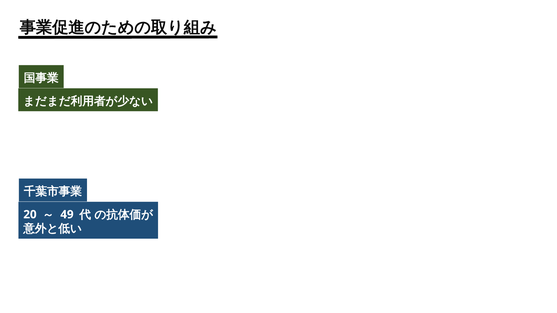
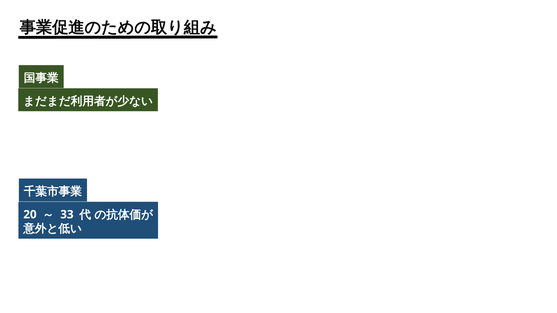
49: 49 -> 33
